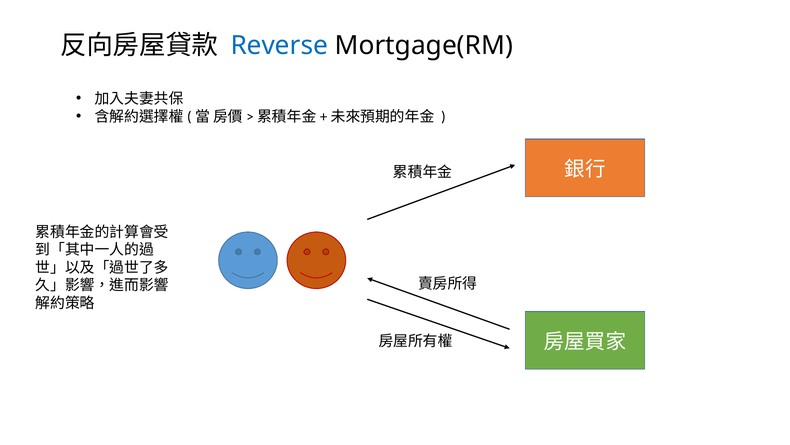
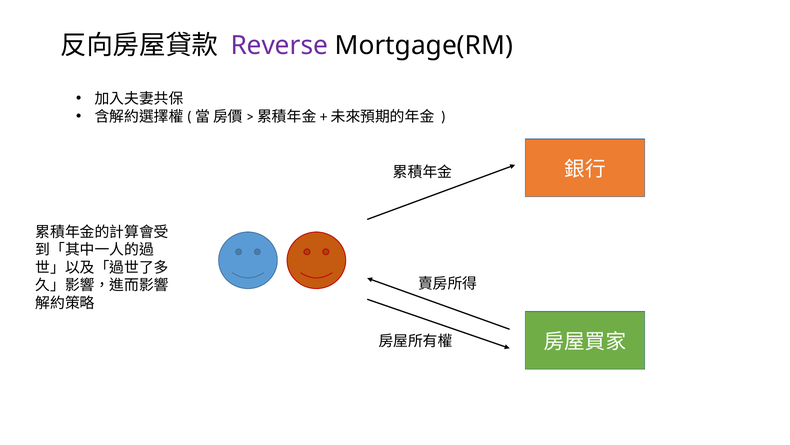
Reverse colour: blue -> purple
